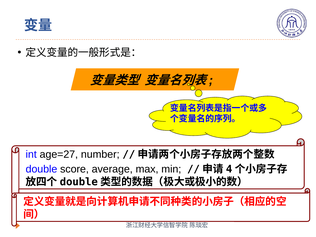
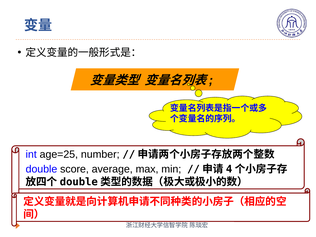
age=27: age=27 -> age=25
